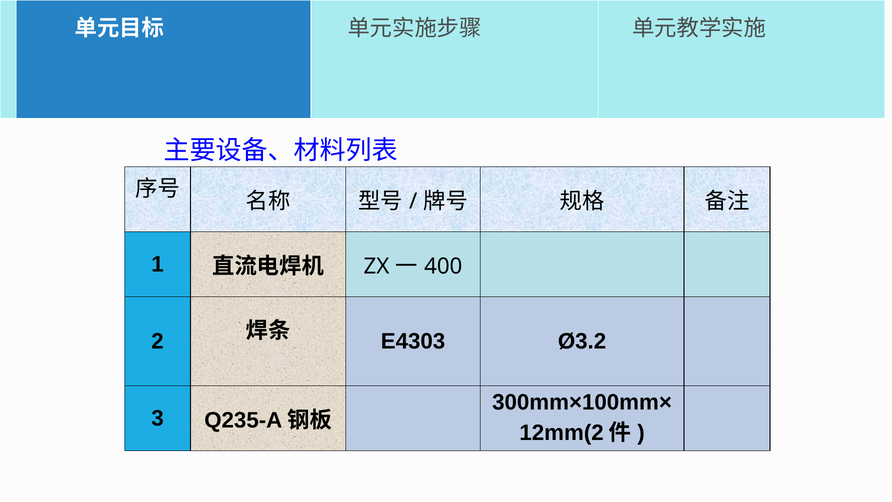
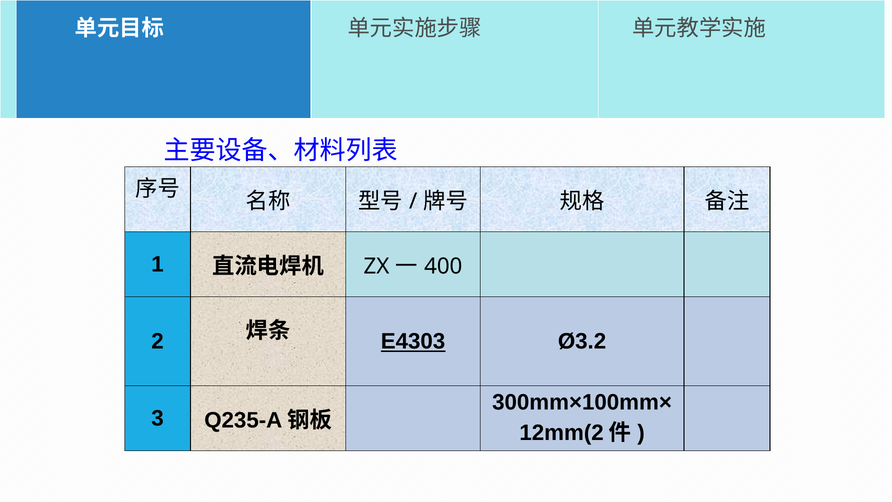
E4303 underline: none -> present
